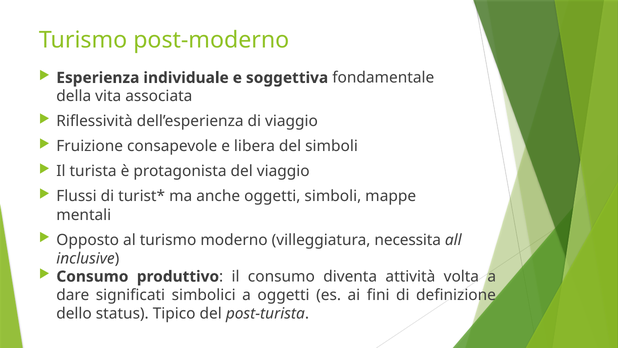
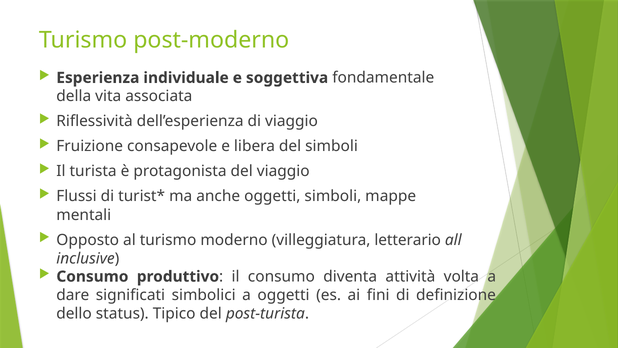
necessita: necessita -> letterario
